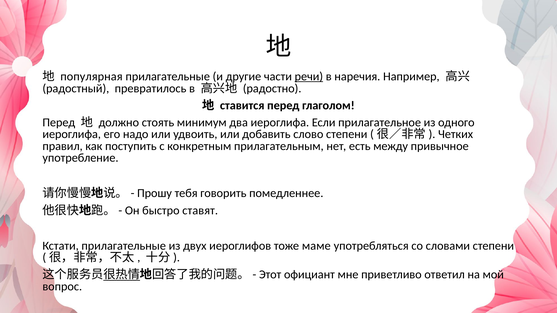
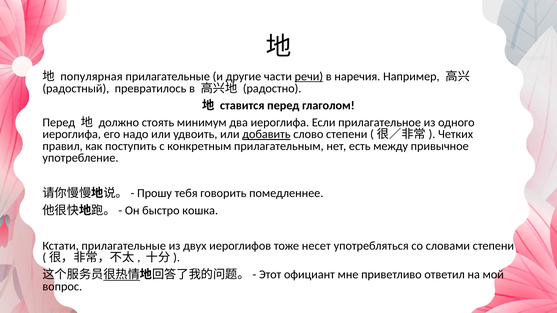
добавить underline: none -> present
ставят: ставят -> кошка
маме: маме -> несет
